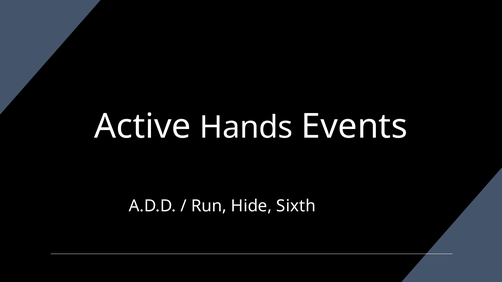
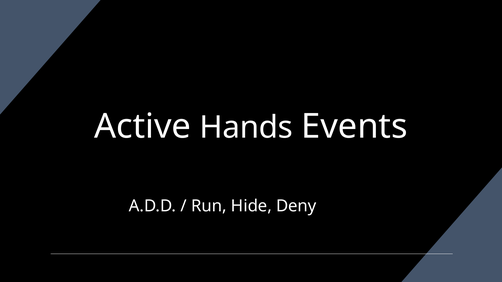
Sixth: Sixth -> Deny
